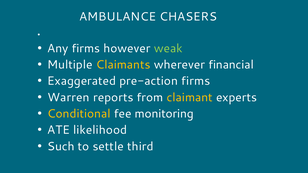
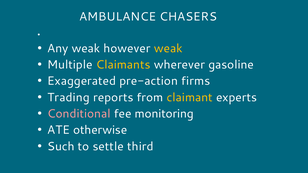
Any firms: firms -> weak
weak at (168, 48) colour: light green -> yellow
financial: financial -> gasoline
Warren: Warren -> Trading
Conditional colour: yellow -> pink
likelihood: likelihood -> otherwise
